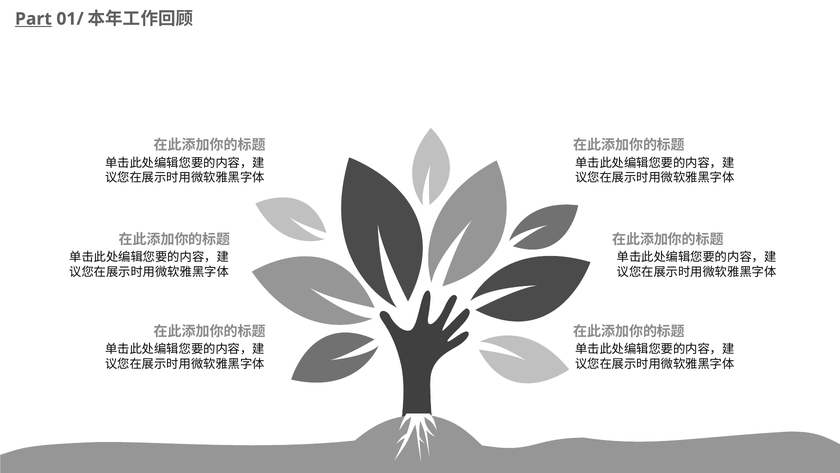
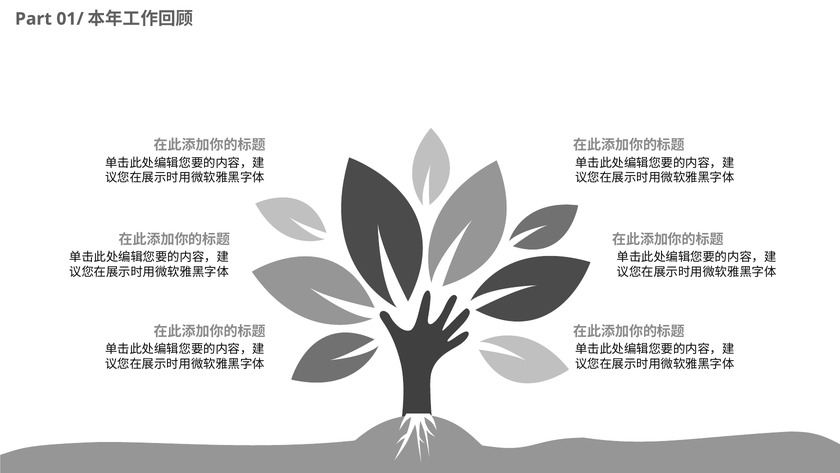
Part underline: present -> none
